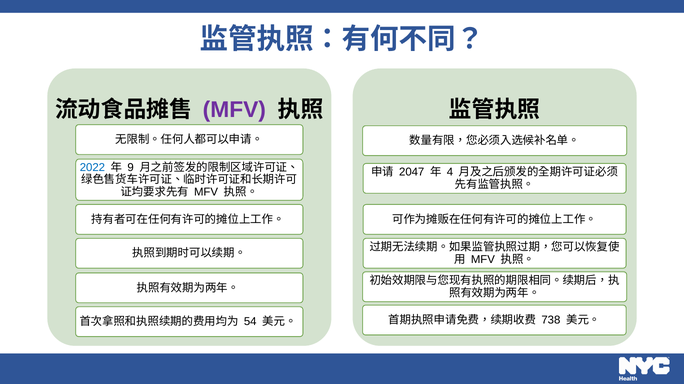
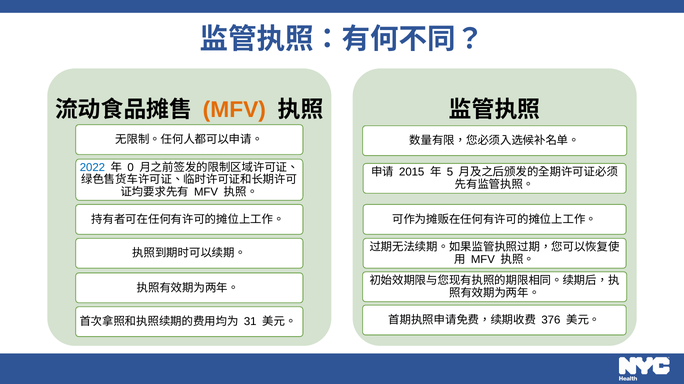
MFV at (234, 110) colour: purple -> orange
9: 9 -> 0
2047: 2047 -> 2015
4: 4 -> 5
738: 738 -> 376
54: 54 -> 31
